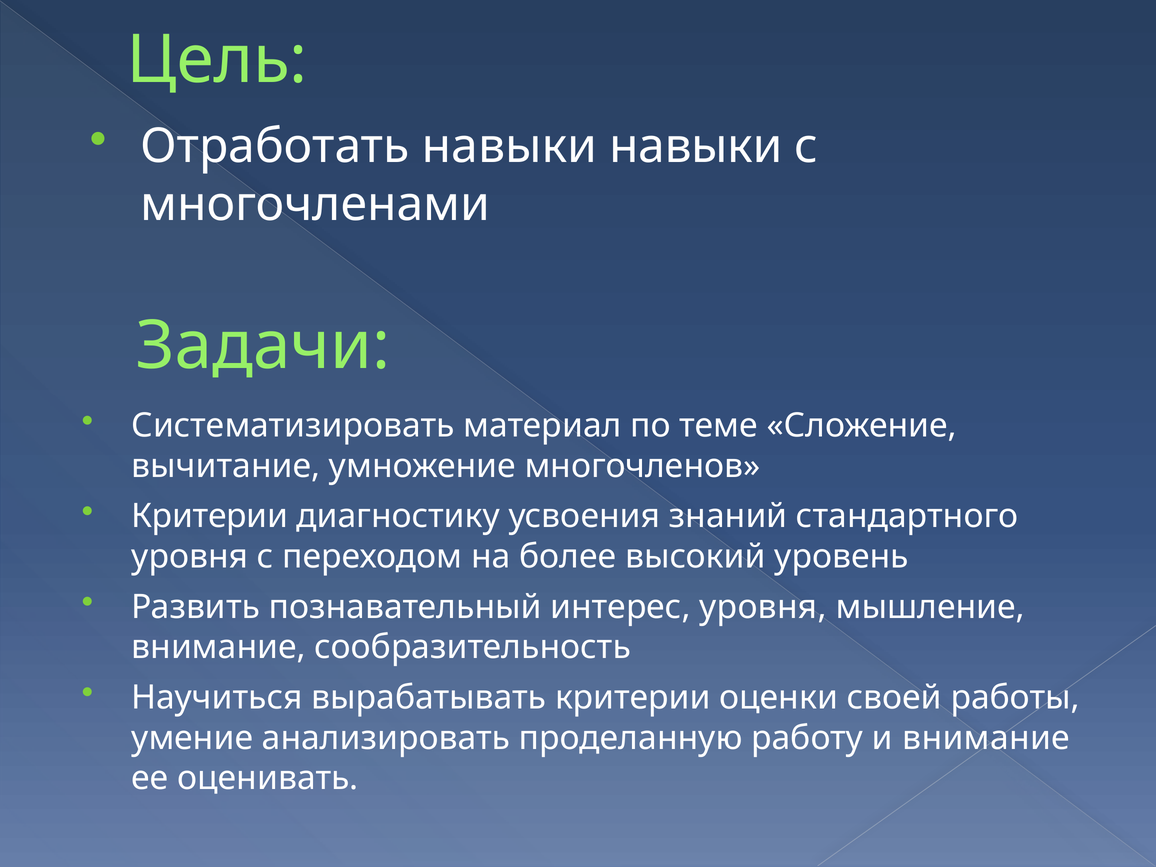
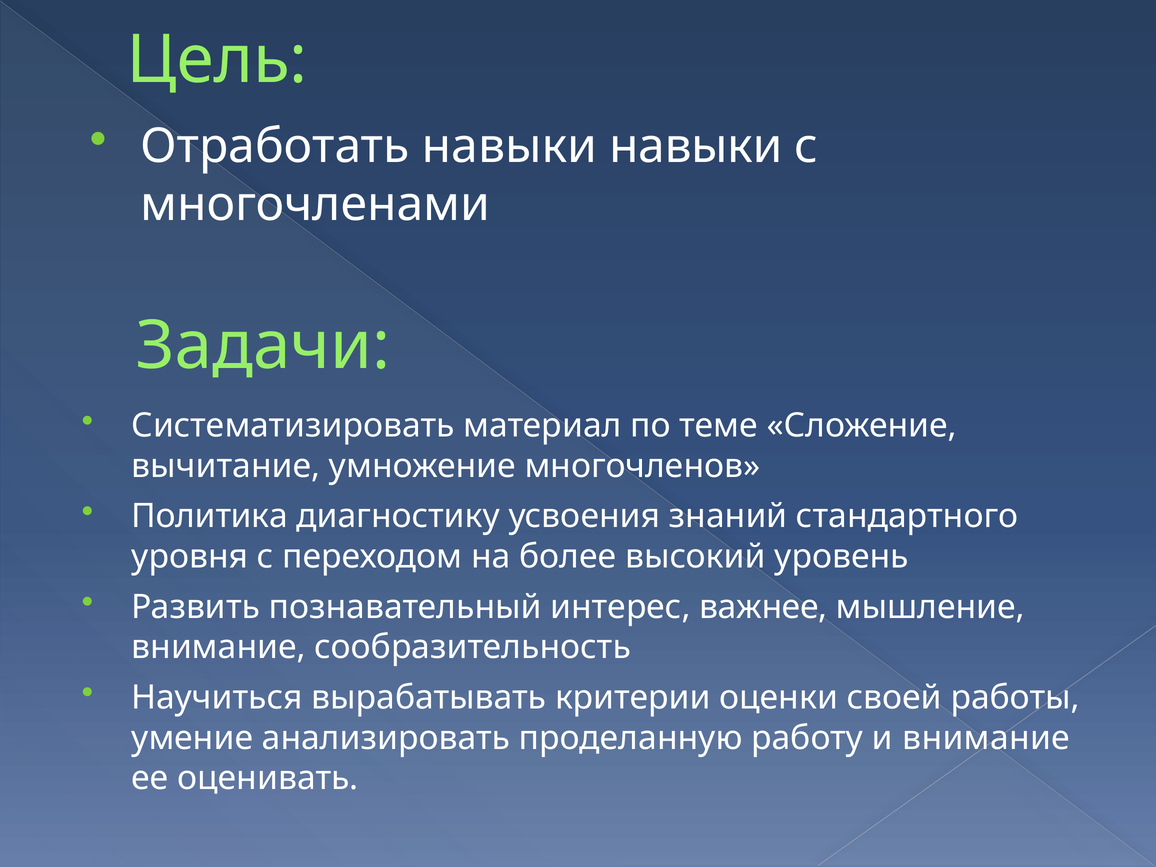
Критерии at (210, 516): Критерии -> Политика
интерес уровня: уровня -> важнее
